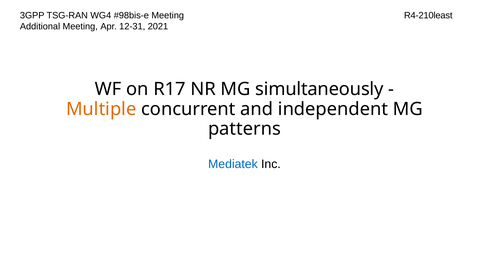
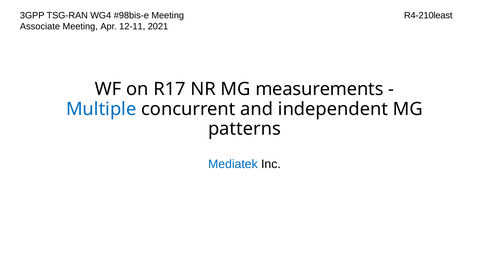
Additional: Additional -> Associate
12-31: 12-31 -> 12-11
simultaneously: simultaneously -> measurements
Multiple colour: orange -> blue
